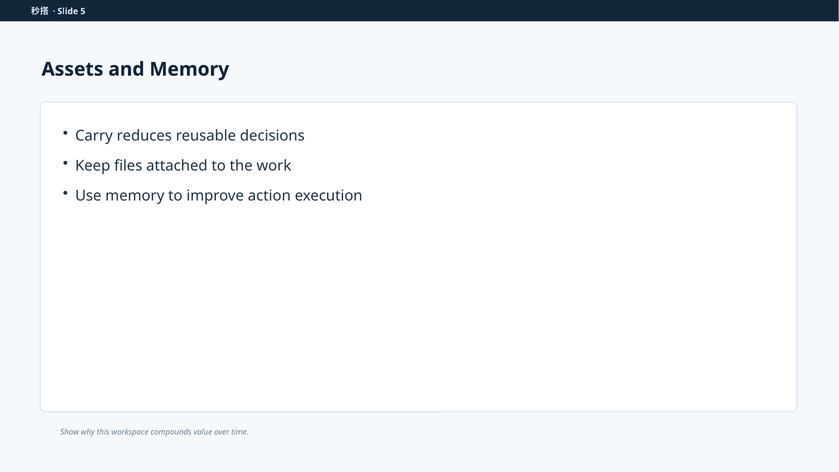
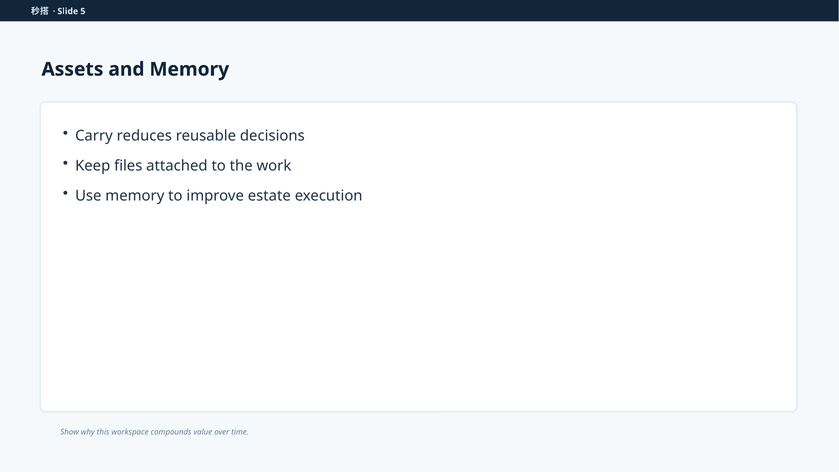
action: action -> estate
